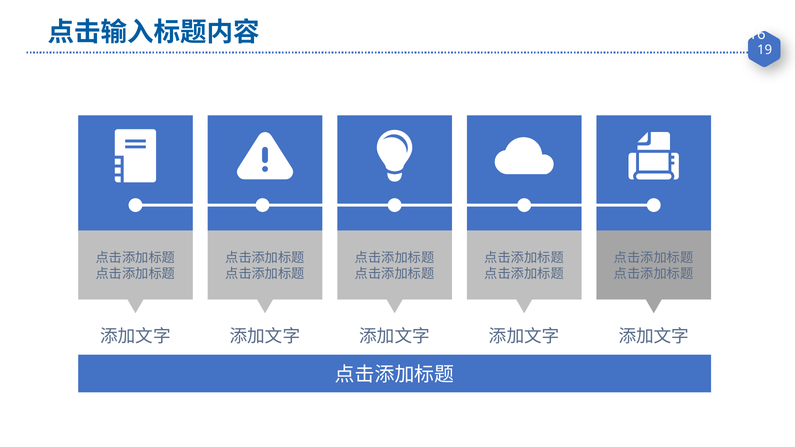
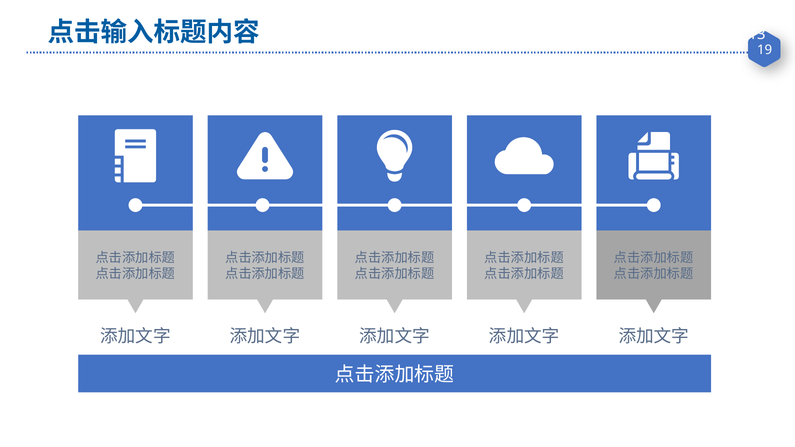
16: 16 -> 13
